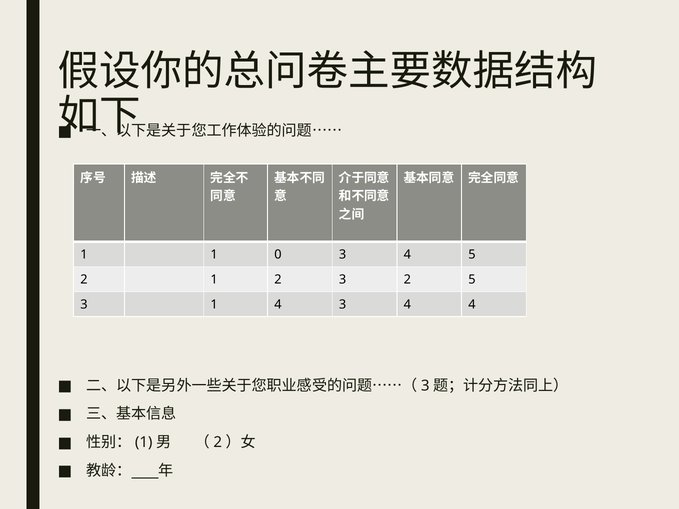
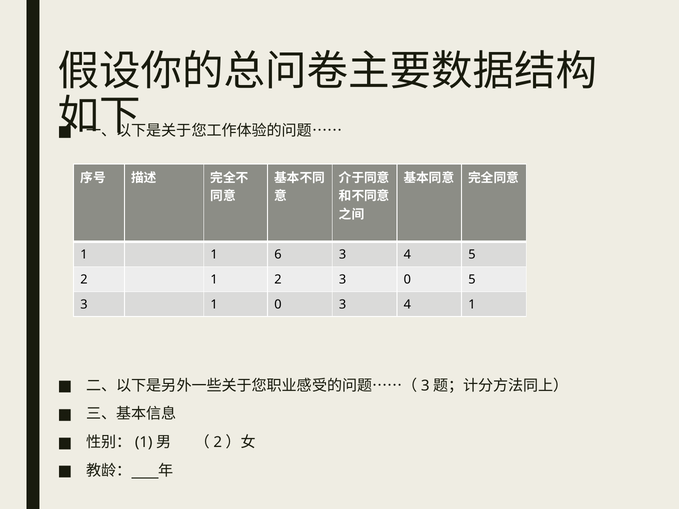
0: 0 -> 6
3 2: 2 -> 0
1 4: 4 -> 0
4 4: 4 -> 1
